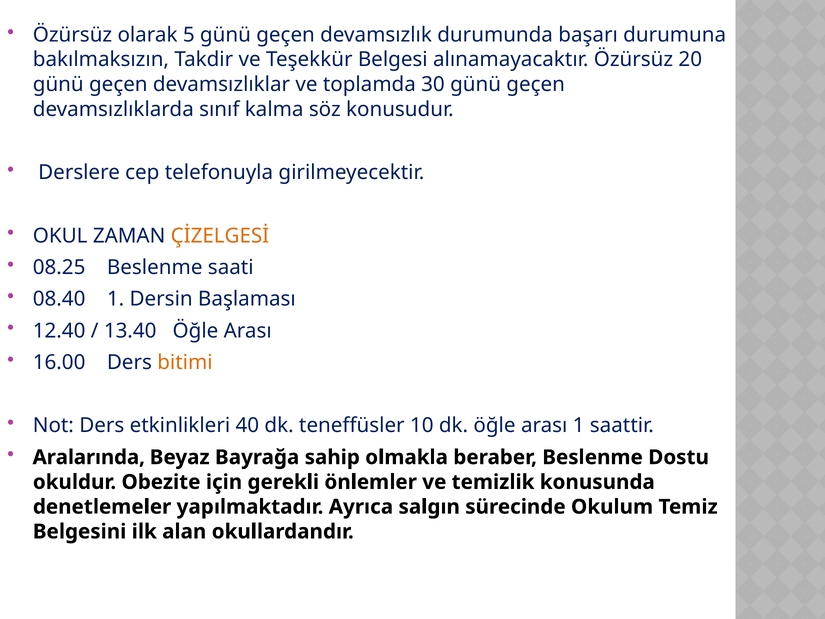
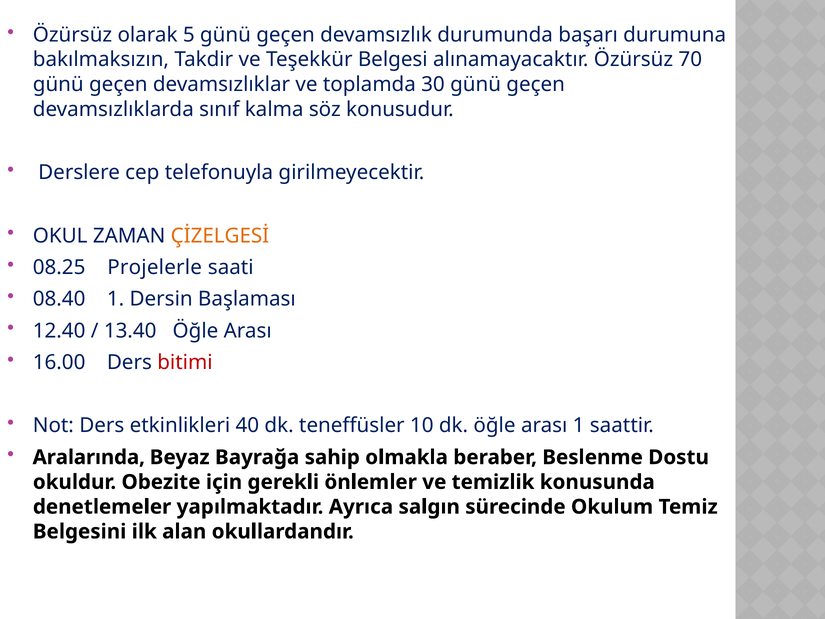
20: 20 -> 70
08.25 Beslenme: Beslenme -> Projelerle
bitimi colour: orange -> red
